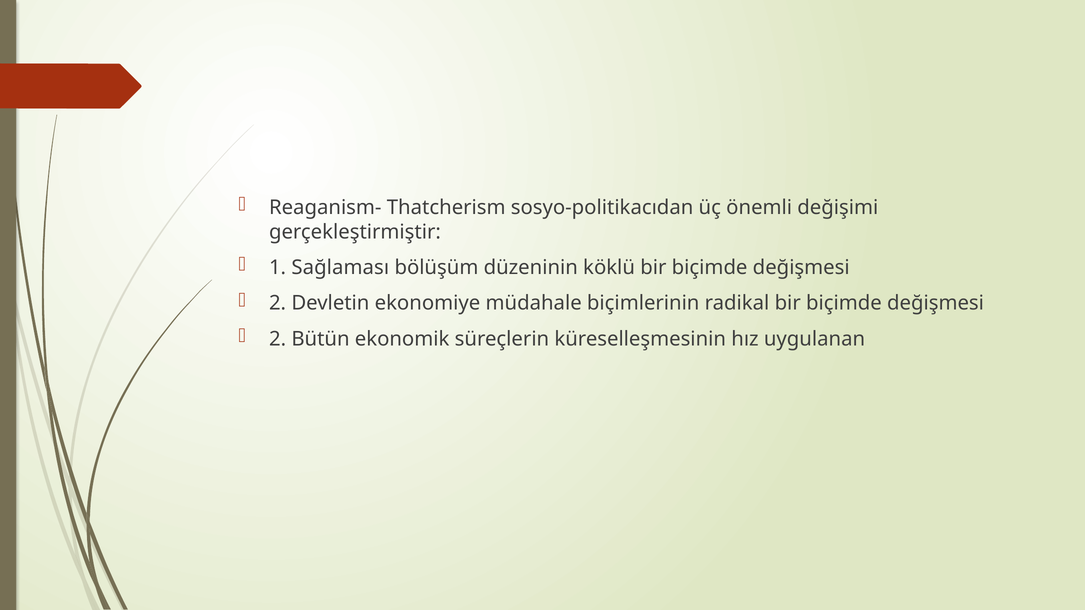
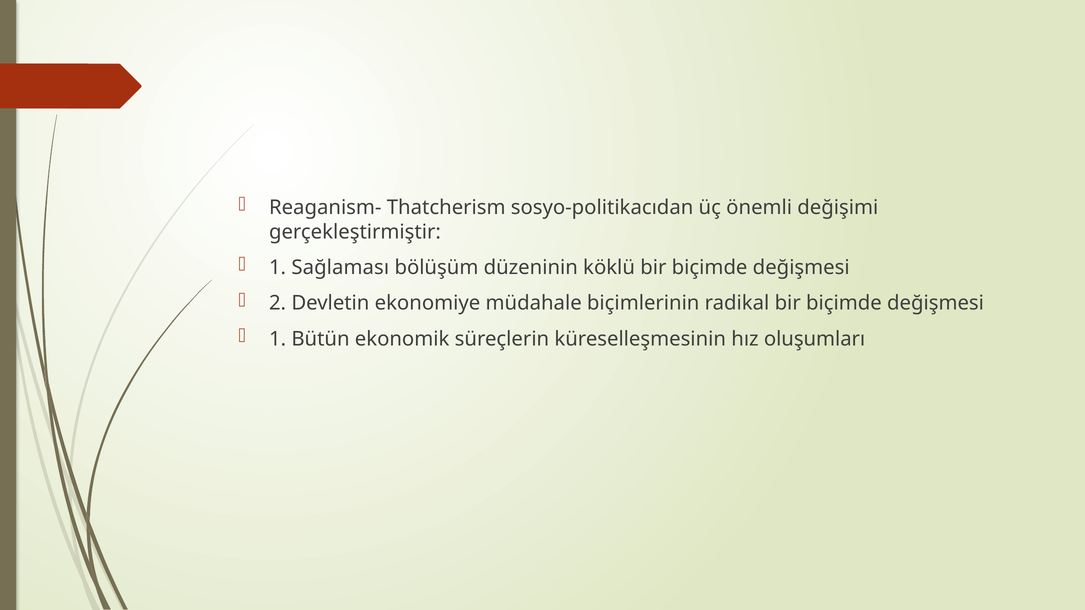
2 at (278, 339): 2 -> 1
uygulanan: uygulanan -> oluşumları
